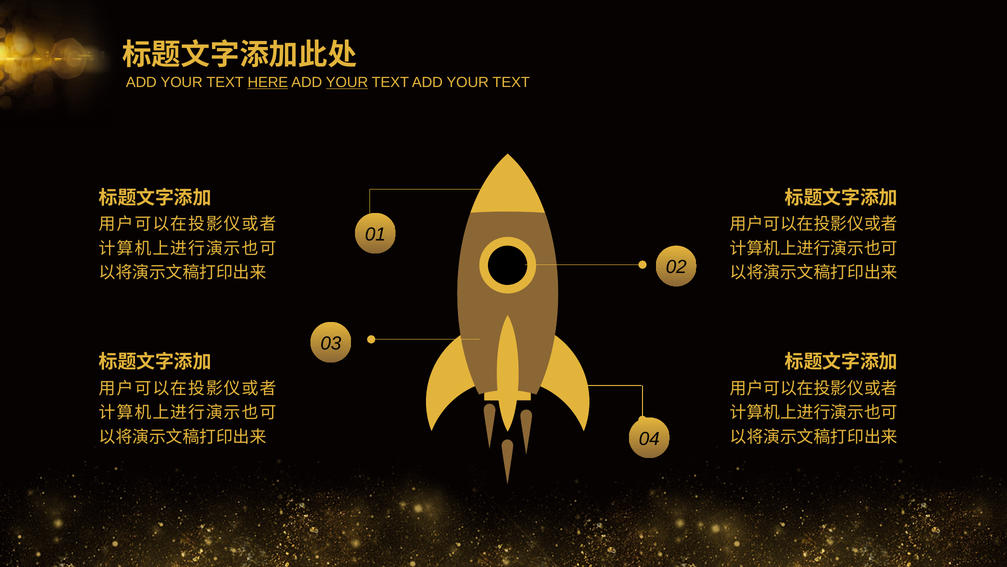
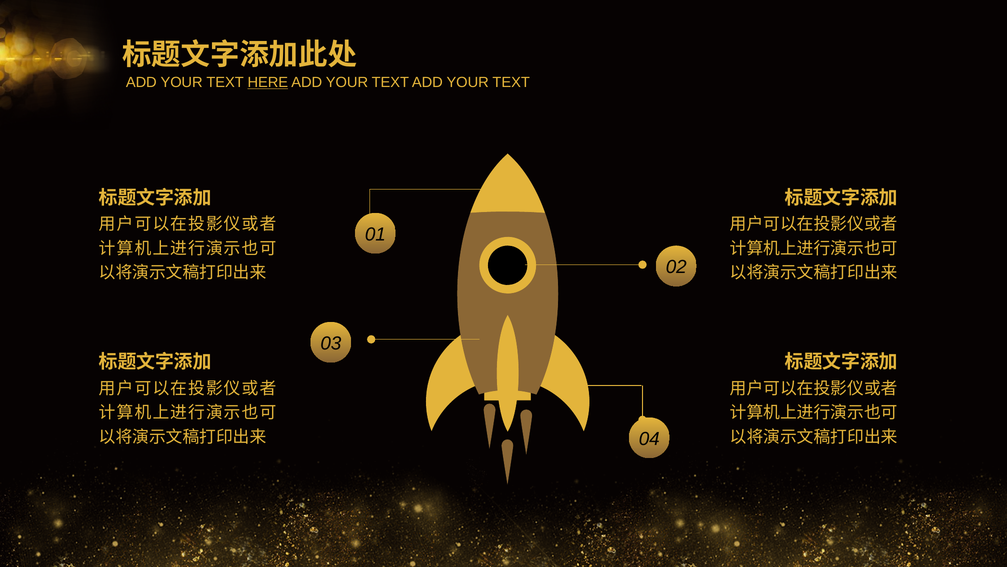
YOUR at (347, 82) underline: present -> none
